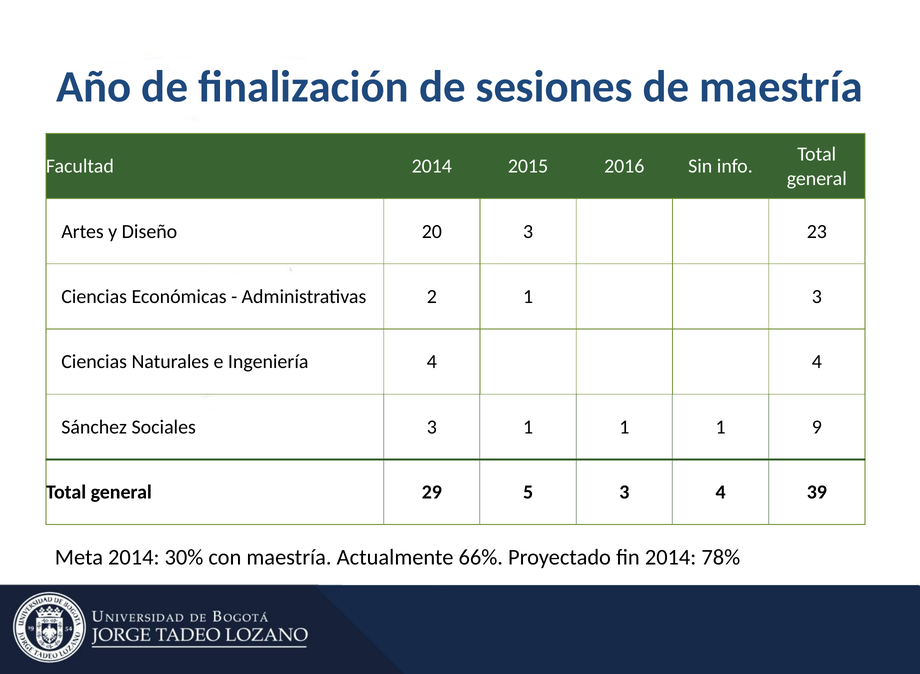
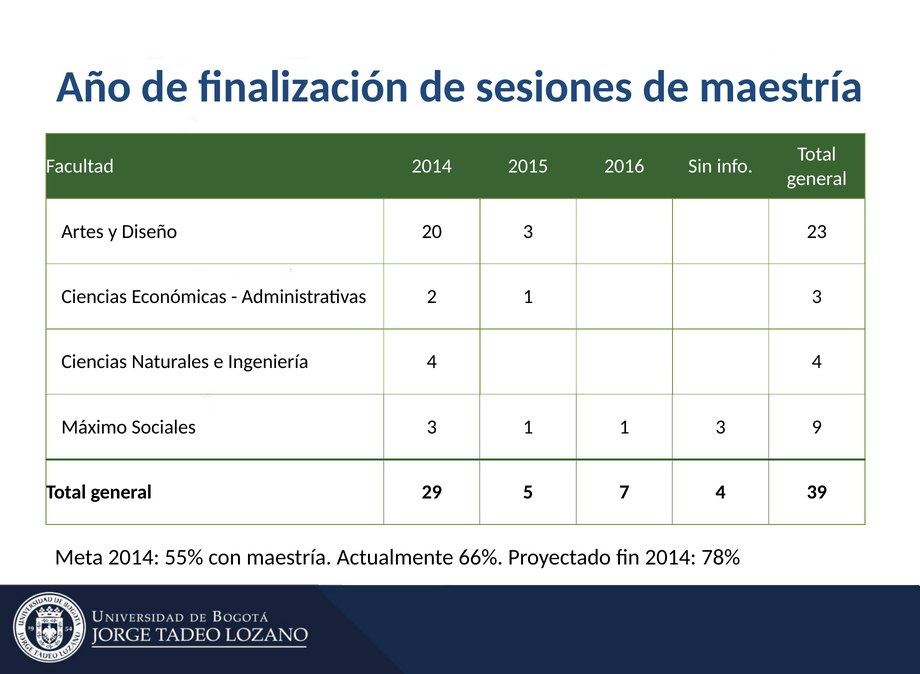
Sánchez: Sánchez -> Máximo
1 1 1: 1 -> 3
5 3: 3 -> 7
30%: 30% -> 55%
